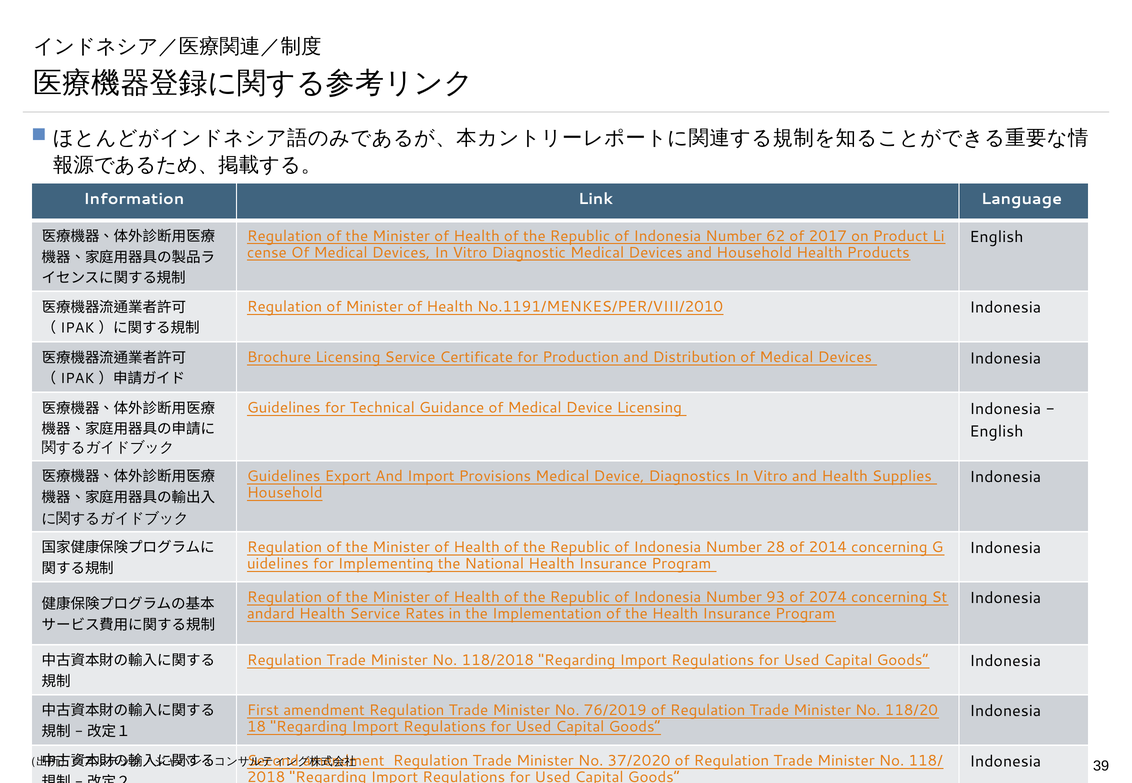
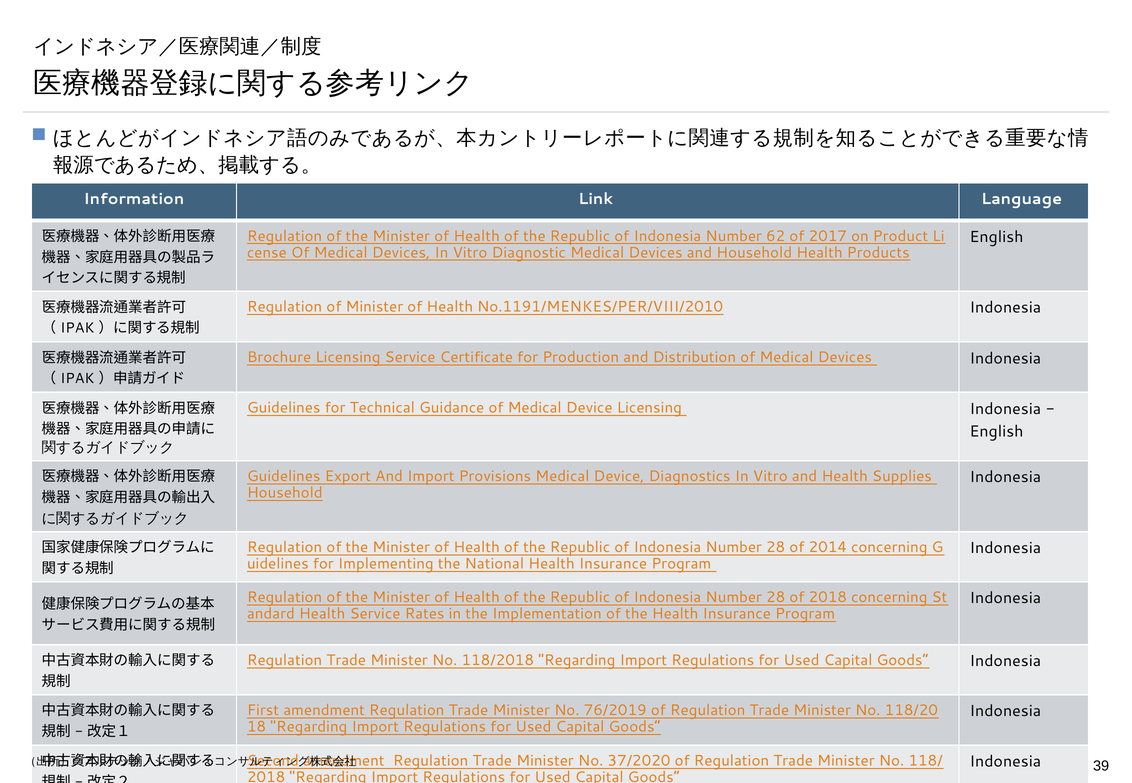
93 at (776, 598): 93 -> 28
of 2074: 2074 -> 2018
